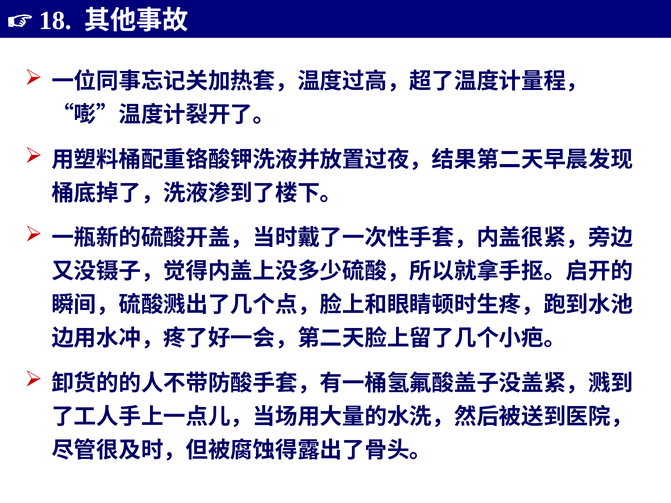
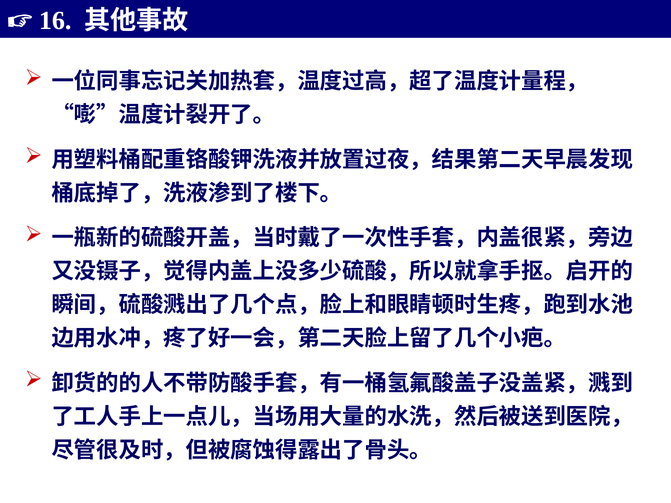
18: 18 -> 16
